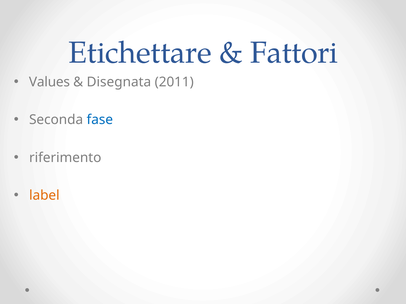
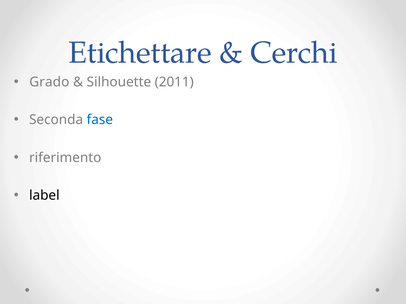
Fattori: Fattori -> Cerchi
Values: Values -> Grado
Disegnata: Disegnata -> Silhouette
label colour: orange -> black
